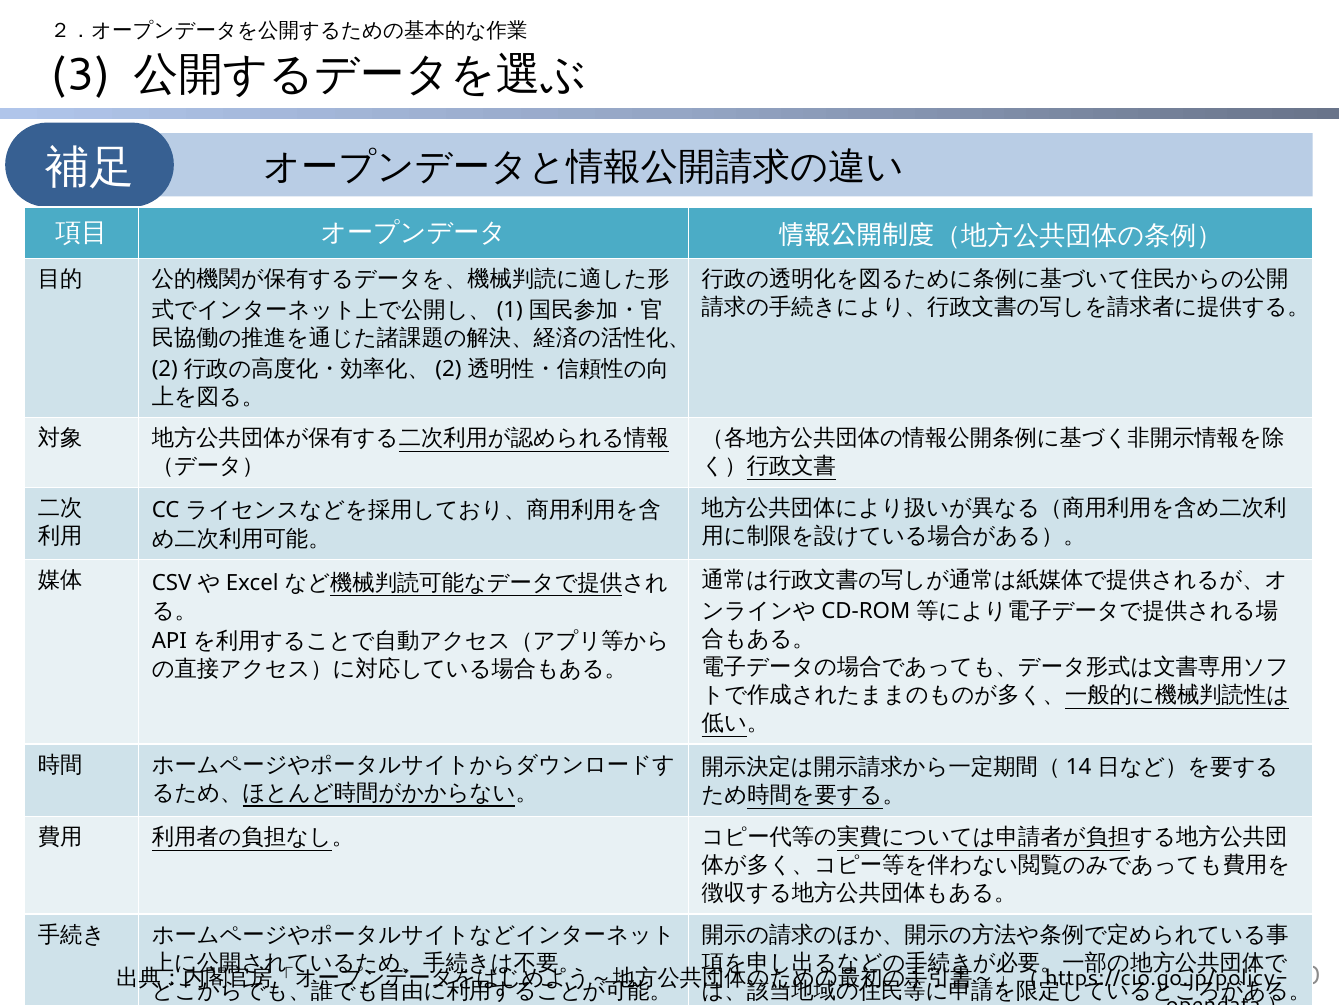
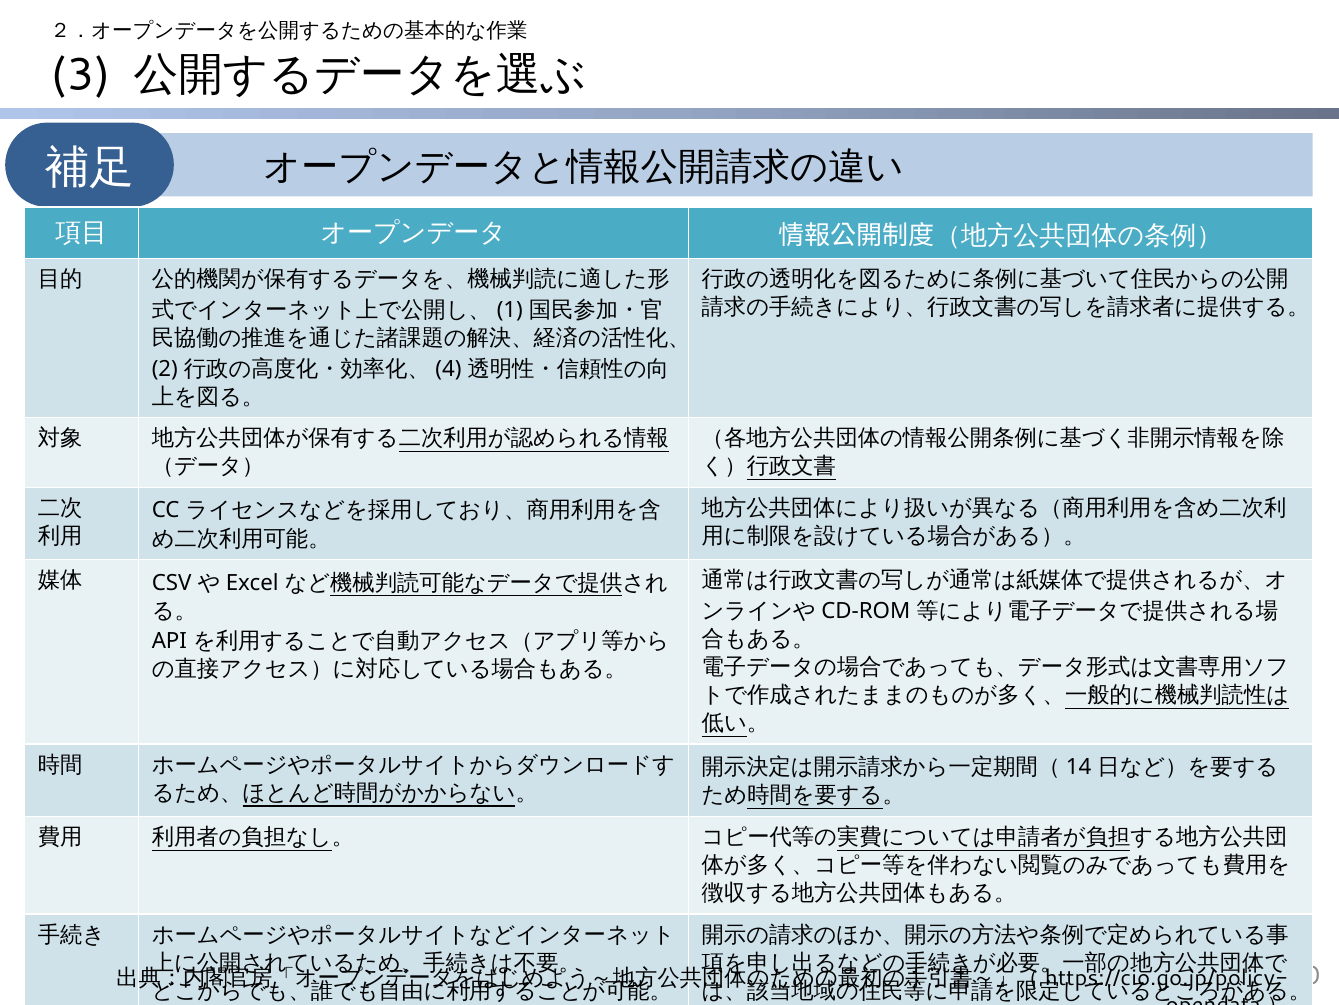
2 at (448, 368): 2 -> 4
